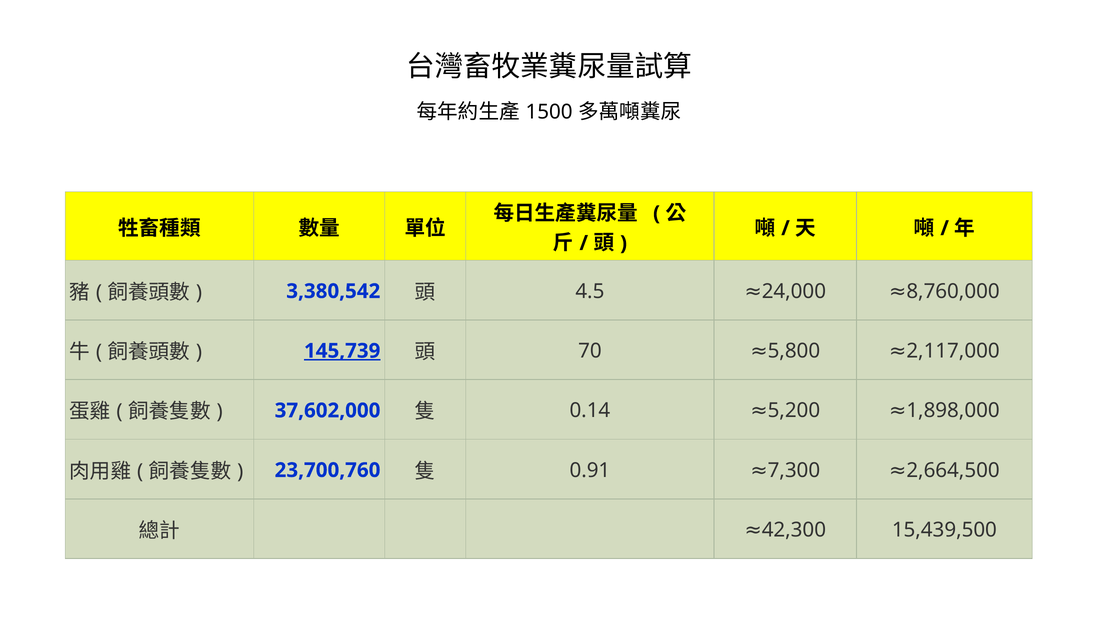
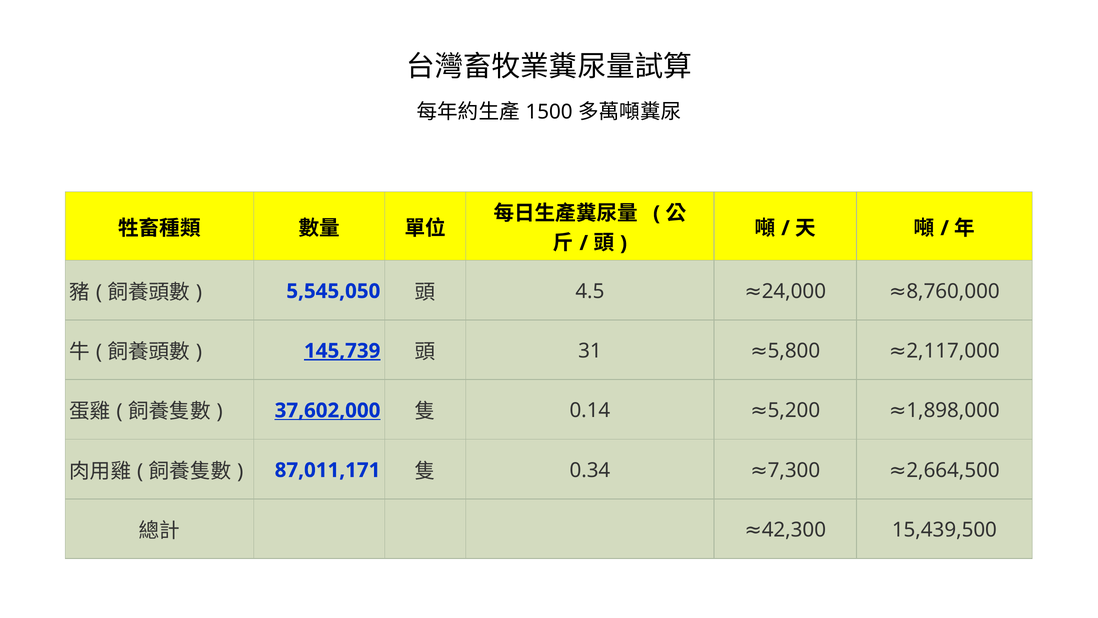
3,380,542: 3,380,542 -> 5,545,050
70: 70 -> 31
37,602,000 underline: none -> present
23,700,760: 23,700,760 -> 87,011,171
0.91: 0.91 -> 0.34
